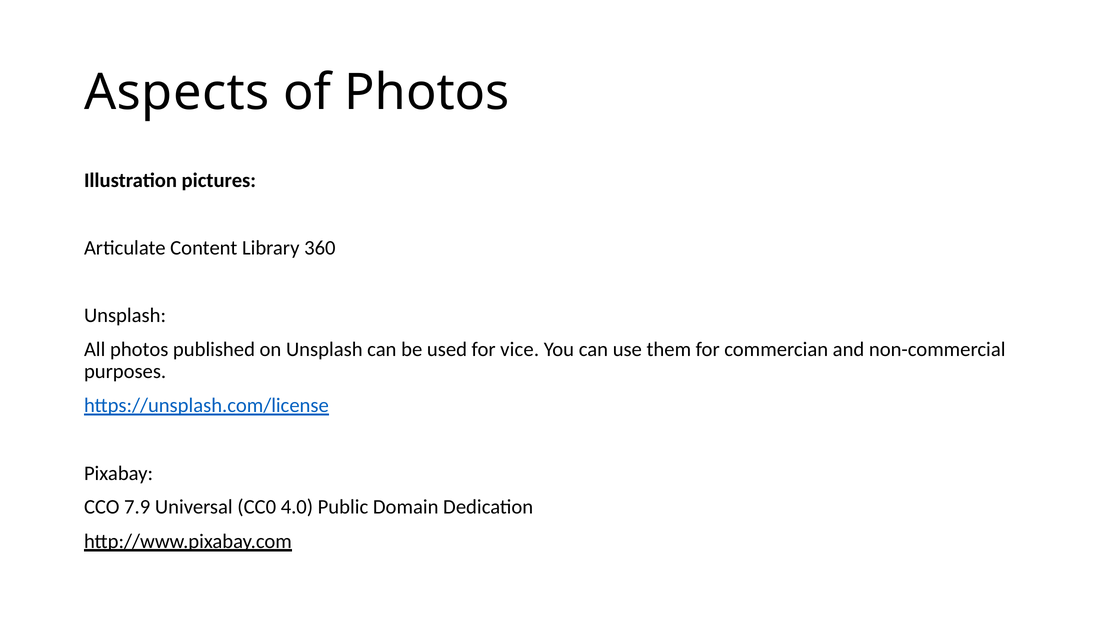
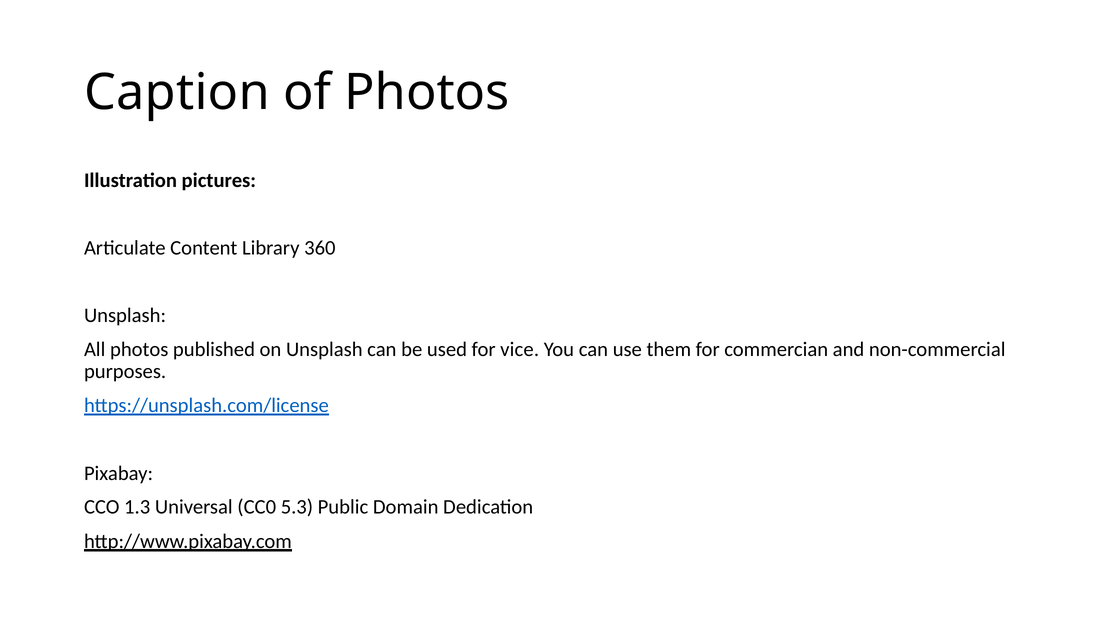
Aspects: Aspects -> Caption
7.9: 7.9 -> 1.3
4.0: 4.0 -> 5.3
